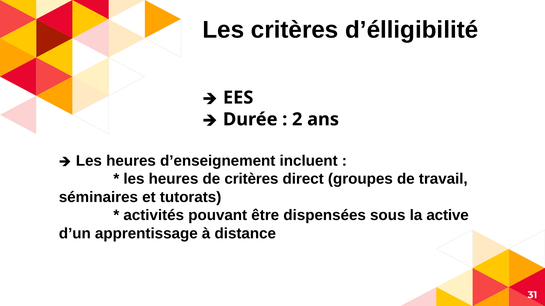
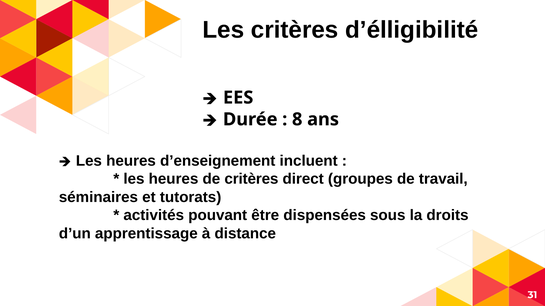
2: 2 -> 8
active: active -> droits
